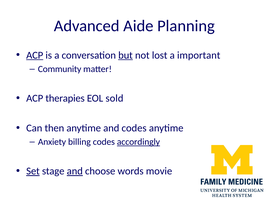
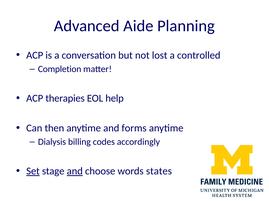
ACP at (35, 55) underline: present -> none
but underline: present -> none
important: important -> controlled
Community: Community -> Completion
sold: sold -> help
and codes: codes -> forms
Anxiety: Anxiety -> Dialysis
accordingly underline: present -> none
movie: movie -> states
